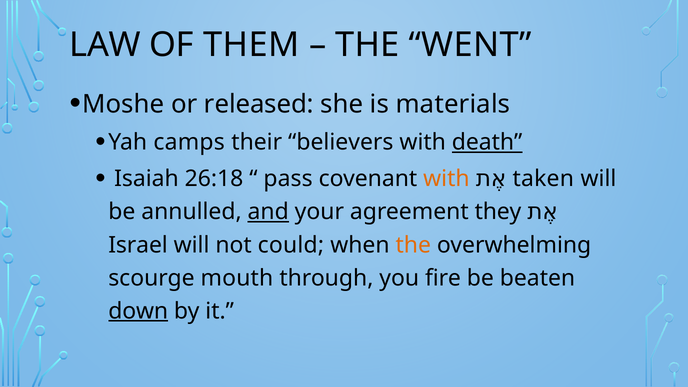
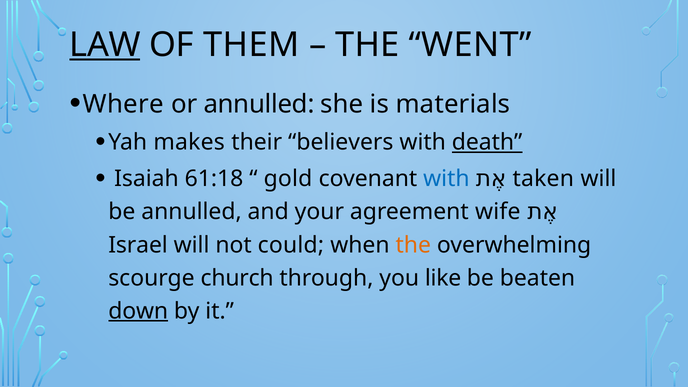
LAW underline: none -> present
Moshe: Moshe -> Where
or released: released -> annulled
camps: camps -> makes
26:18: 26:18 -> 61:18
pass: pass -> gold
with at (446, 179) colour: orange -> blue
and underline: present -> none
they: they -> wife
mouth: mouth -> church
fire: fire -> like
